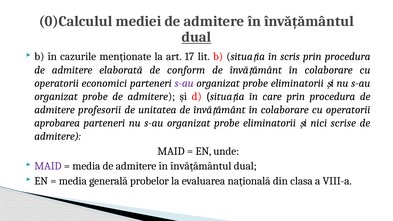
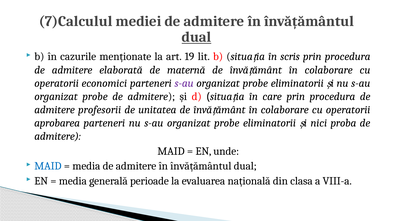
0)Calculul: 0)Calculul -> 7)Calculul
17: 17 -> 19
conform: conform -> maternă
scrise: scrise -> proba
MAID at (48, 166) colour: purple -> blue
probelor: probelor -> perioade
